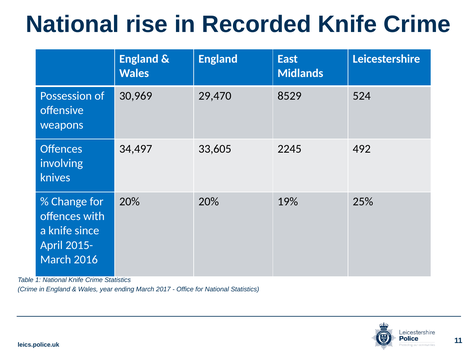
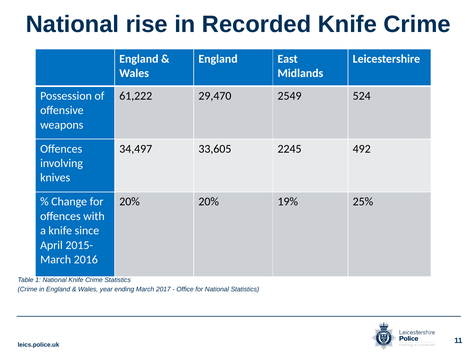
30,969: 30,969 -> 61,222
8529: 8529 -> 2549
